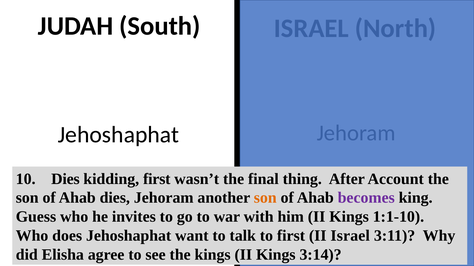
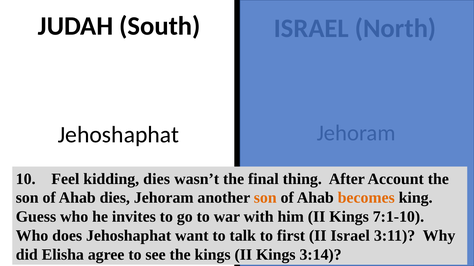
10 Dies: Dies -> Feel
kidding first: first -> dies
becomes colour: purple -> orange
1:1-10: 1:1-10 -> 7:1-10
